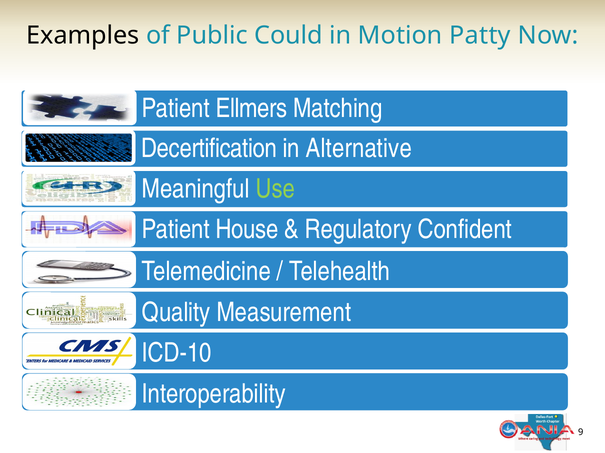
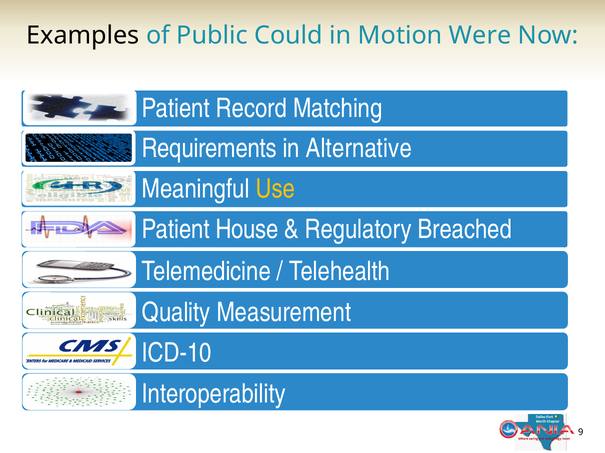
Patty: Patty -> Were
Ellmers: Ellmers -> Record
Decertification: Decertification -> Requirements
Use colour: light green -> yellow
Confident: Confident -> Breached
